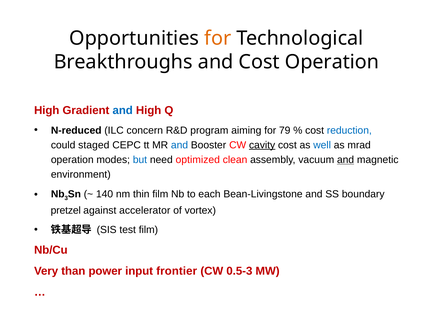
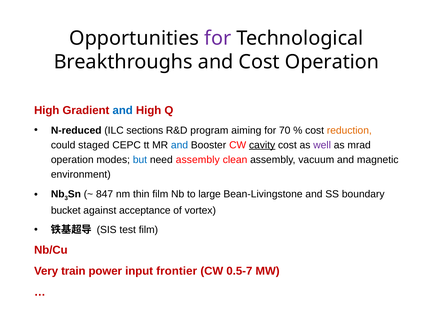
for at (218, 38) colour: orange -> purple
concern: concern -> sections
79: 79 -> 70
reduction colour: blue -> orange
well colour: blue -> purple
need optimized: optimized -> assembly
and at (346, 160) underline: present -> none
140: 140 -> 847
each: each -> large
pretzel: pretzel -> bucket
accelerator: accelerator -> acceptance
than: than -> train
0.5-3: 0.5-3 -> 0.5-7
